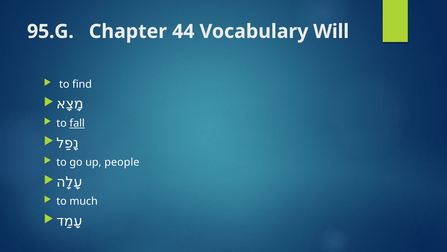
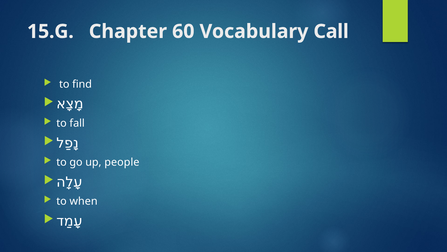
95.G: 95.G -> 15.G
44: 44 -> 60
Will: Will -> Call
fall underline: present -> none
much: much -> when
